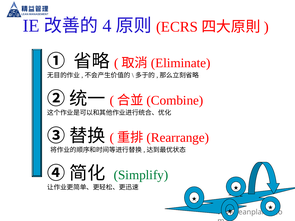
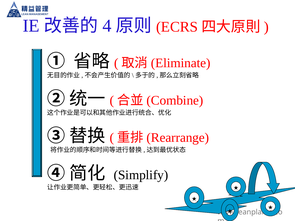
Simplify colour: green -> black
